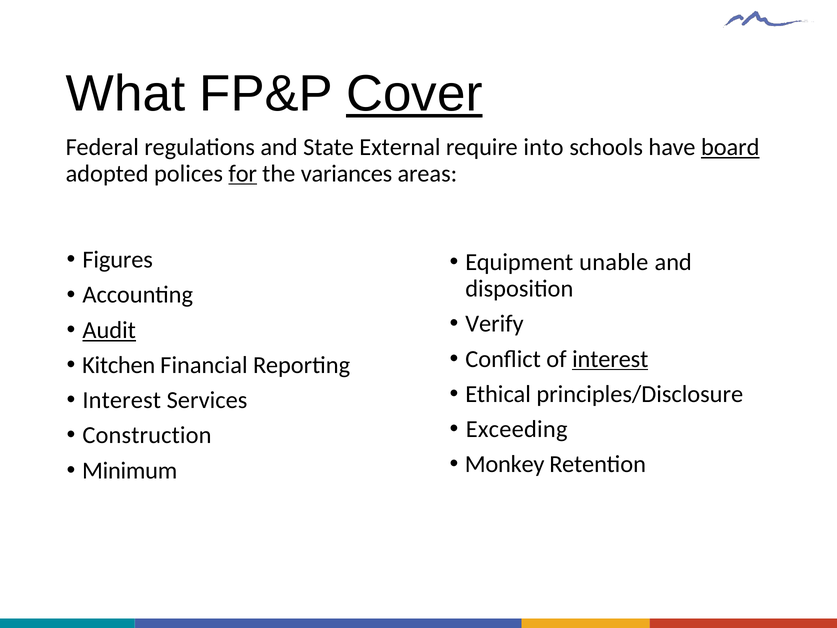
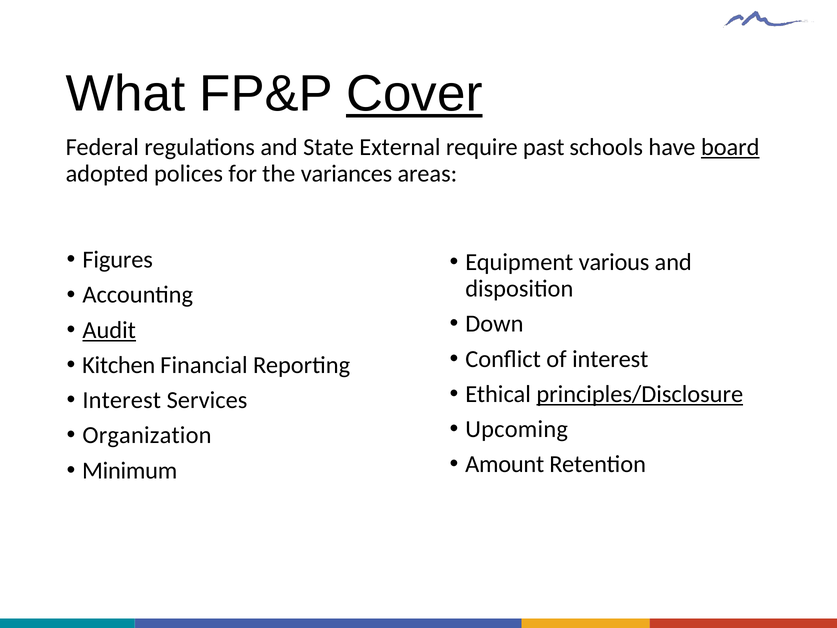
into: into -> past
for underline: present -> none
unable: unable -> various
Verify: Verify -> Down
interest at (610, 359) underline: present -> none
principles/Disclosure underline: none -> present
Exceeding: Exceeding -> Upcoming
Construction: Construction -> Organization
Monkey: Monkey -> Amount
